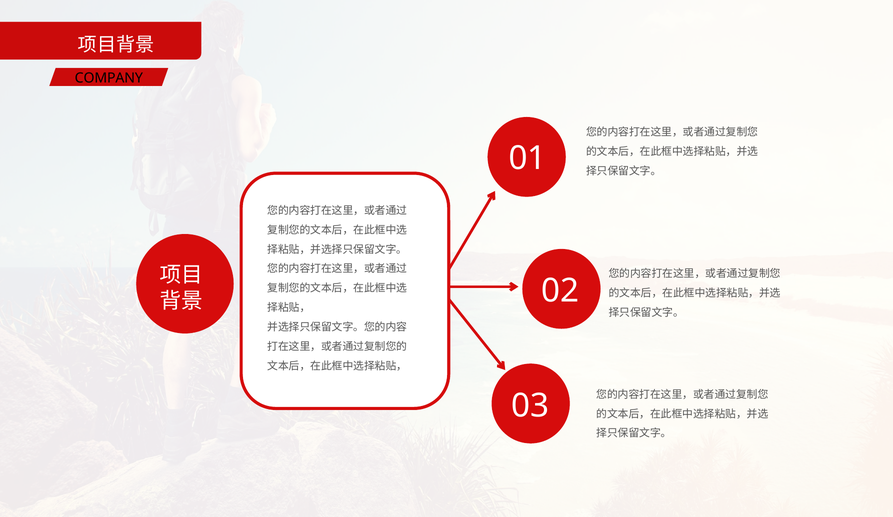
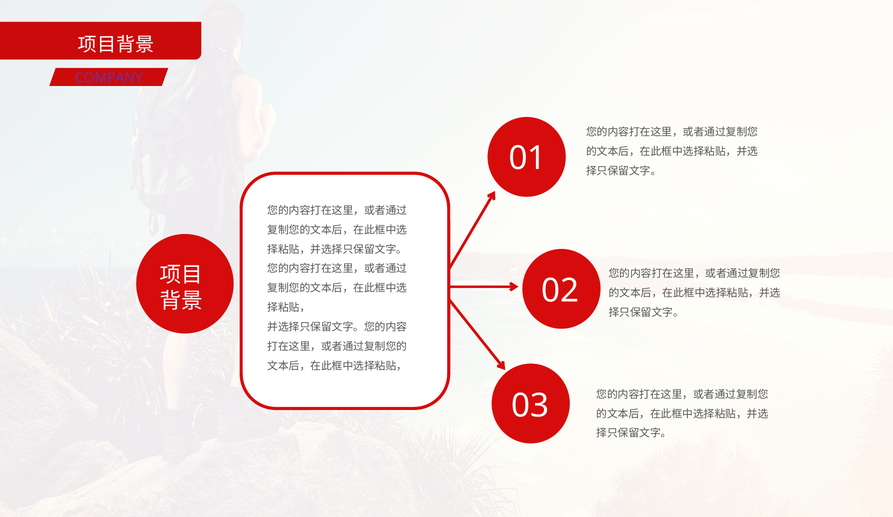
COMPANY colour: black -> purple
